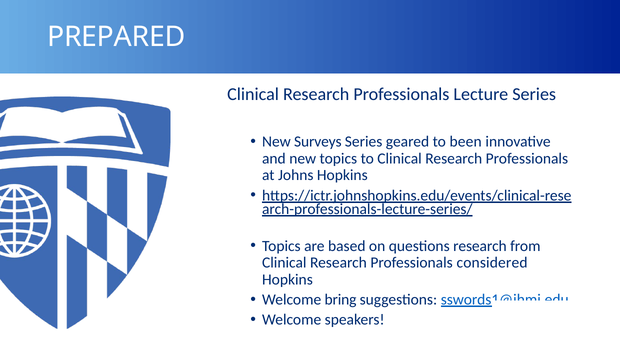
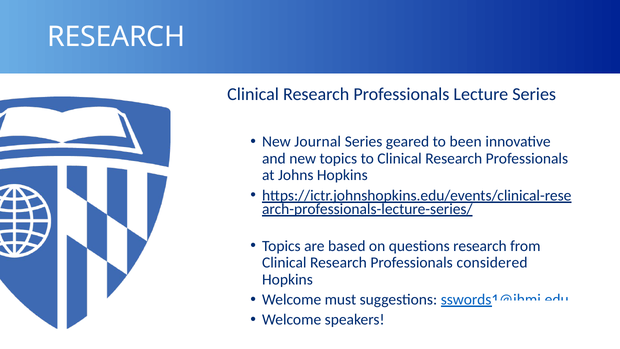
PREPARED at (116, 37): PREPARED -> RESEARCH
Surveys: Surveys -> Journal
bring: bring -> must
